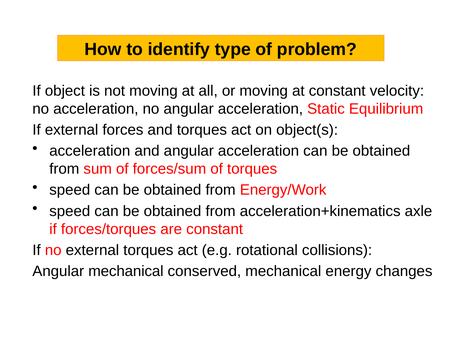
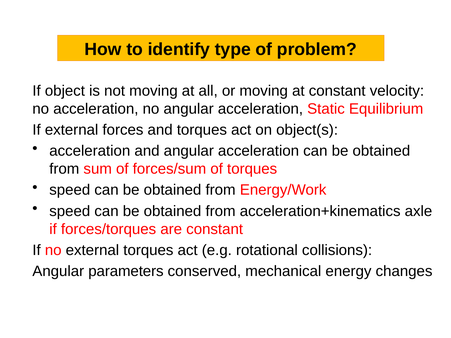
Angular mechanical: mechanical -> parameters
